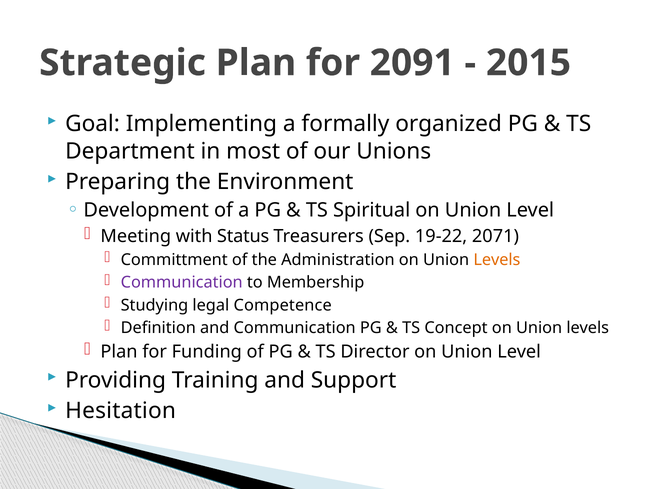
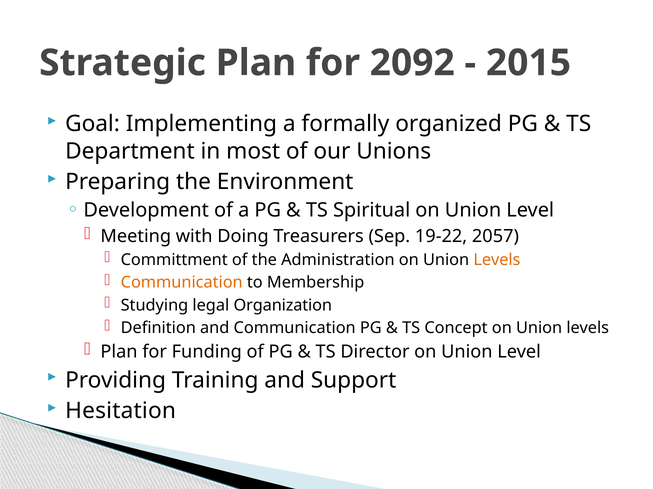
2091: 2091 -> 2092
Status: Status -> Doing
2071: 2071 -> 2057
Communication at (182, 283) colour: purple -> orange
Competence: Competence -> Organization
